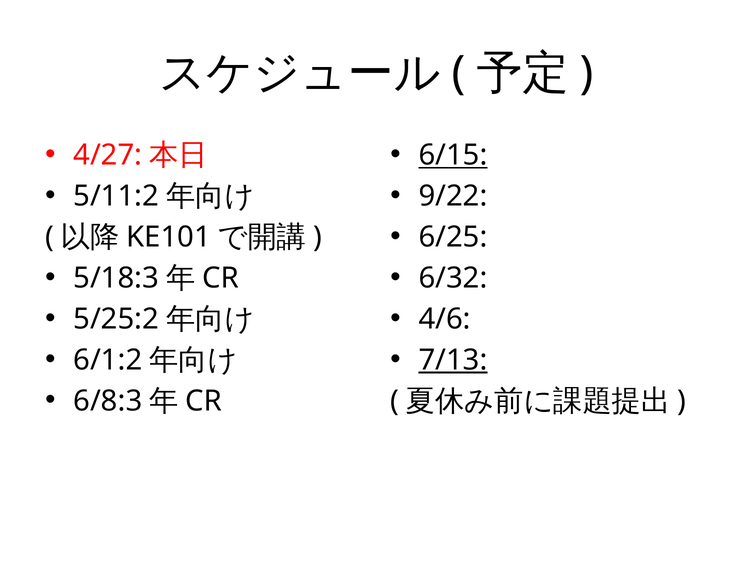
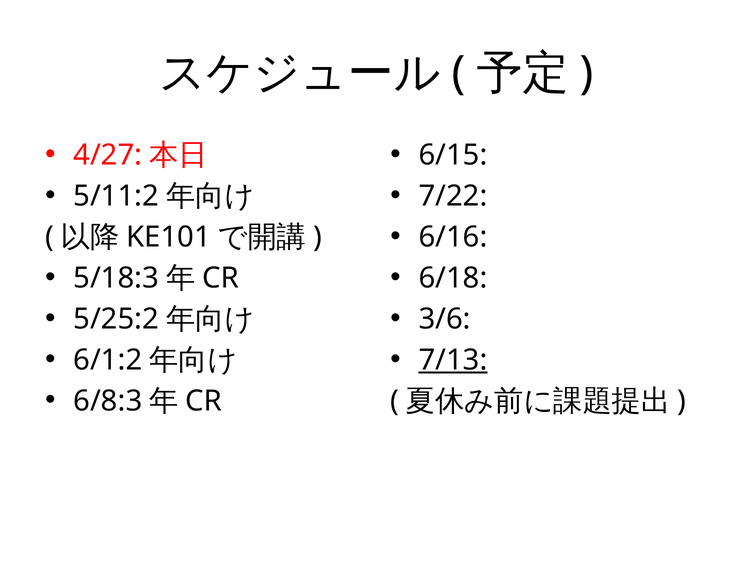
6/15 underline: present -> none
9/22: 9/22 -> 7/22
6/25: 6/25 -> 6/16
6/32: 6/32 -> 6/18
4/6: 4/6 -> 3/6
